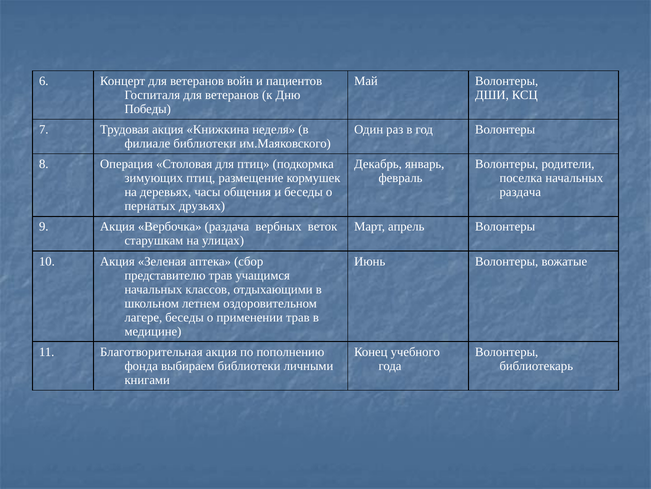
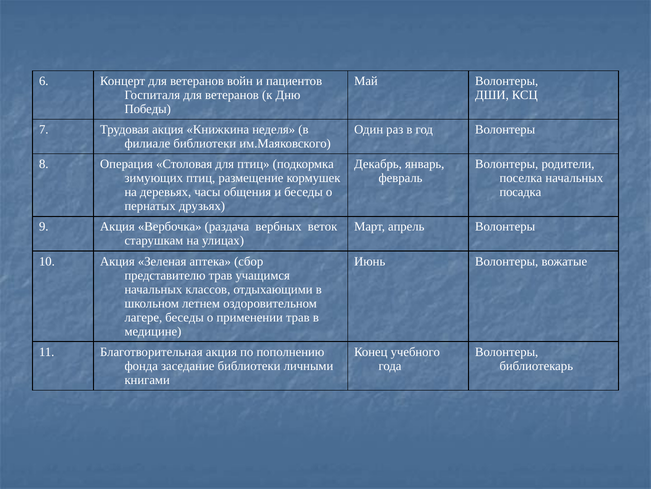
раздача at (520, 192): раздача -> посадка
выбираем: выбираем -> заседание
